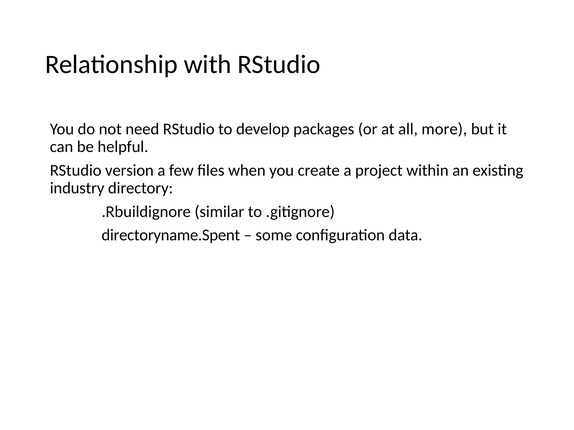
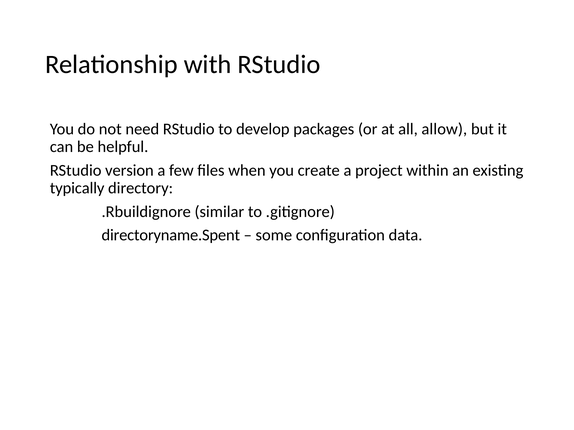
more: more -> allow
industry: industry -> typically
